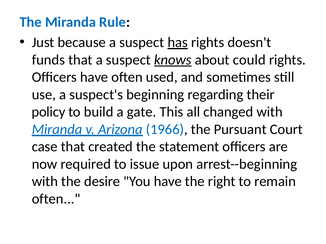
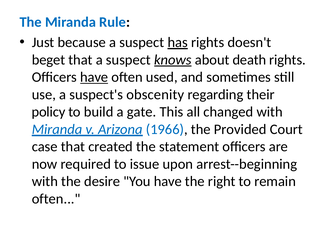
funds: funds -> beget
could: could -> death
have at (94, 77) underline: none -> present
beginning: beginning -> obscenity
Pursuant: Pursuant -> Provided
